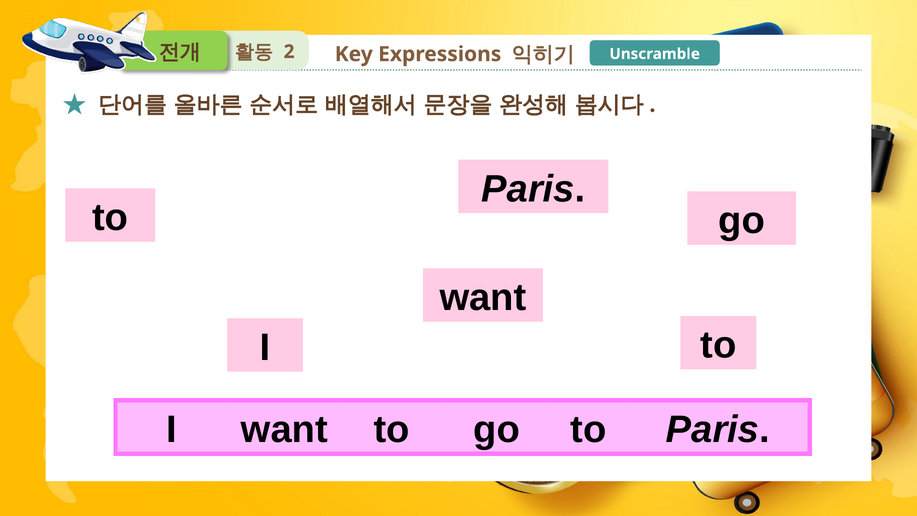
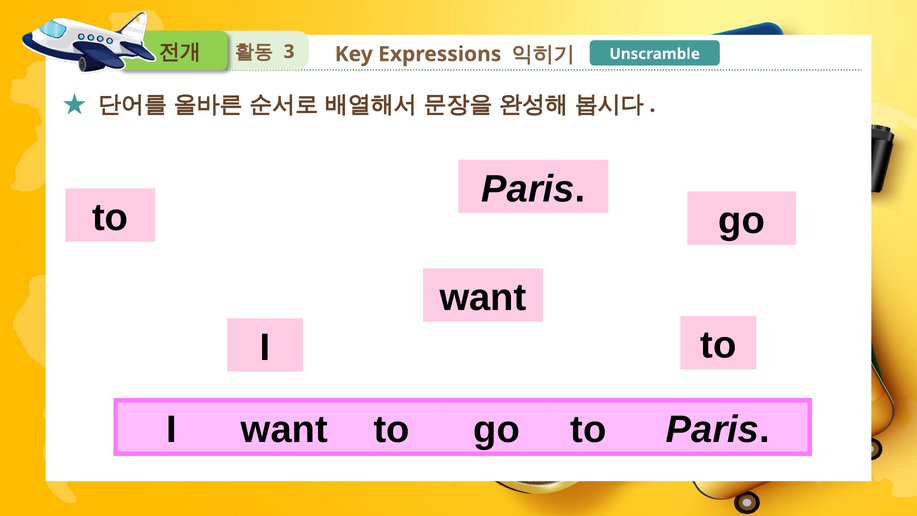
2: 2 -> 3
